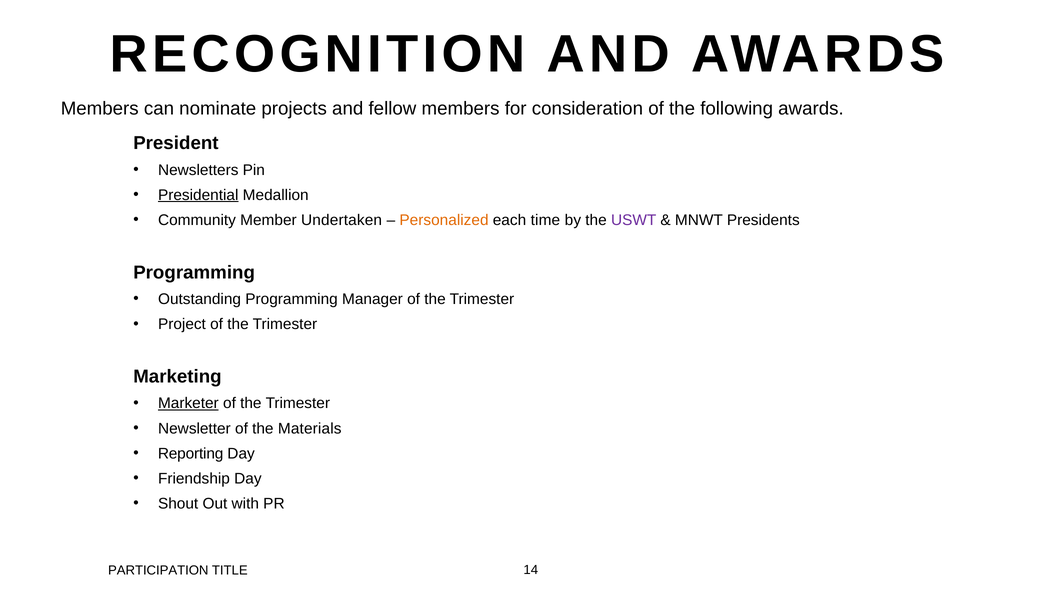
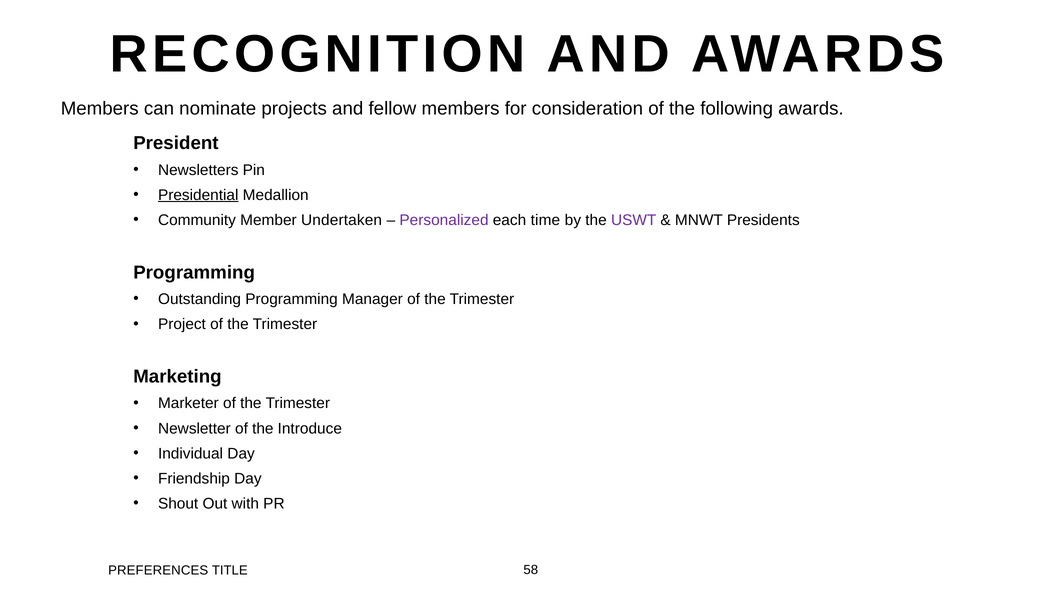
Personalized colour: orange -> purple
Marketer underline: present -> none
Materials: Materials -> Introduce
Reporting: Reporting -> Individual
PARTICIPATION: PARTICIPATION -> PREFERENCES
14: 14 -> 58
